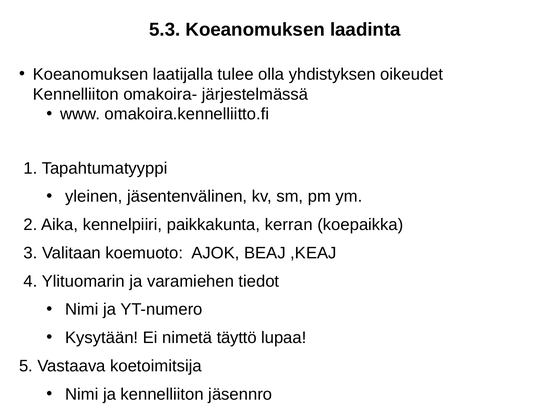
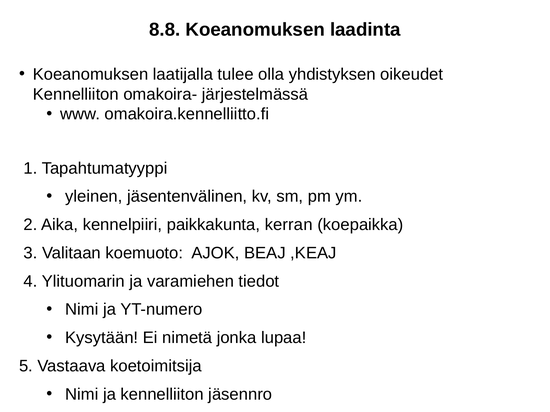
5.3: 5.3 -> 8.8
täyttö: täyttö -> jonka
